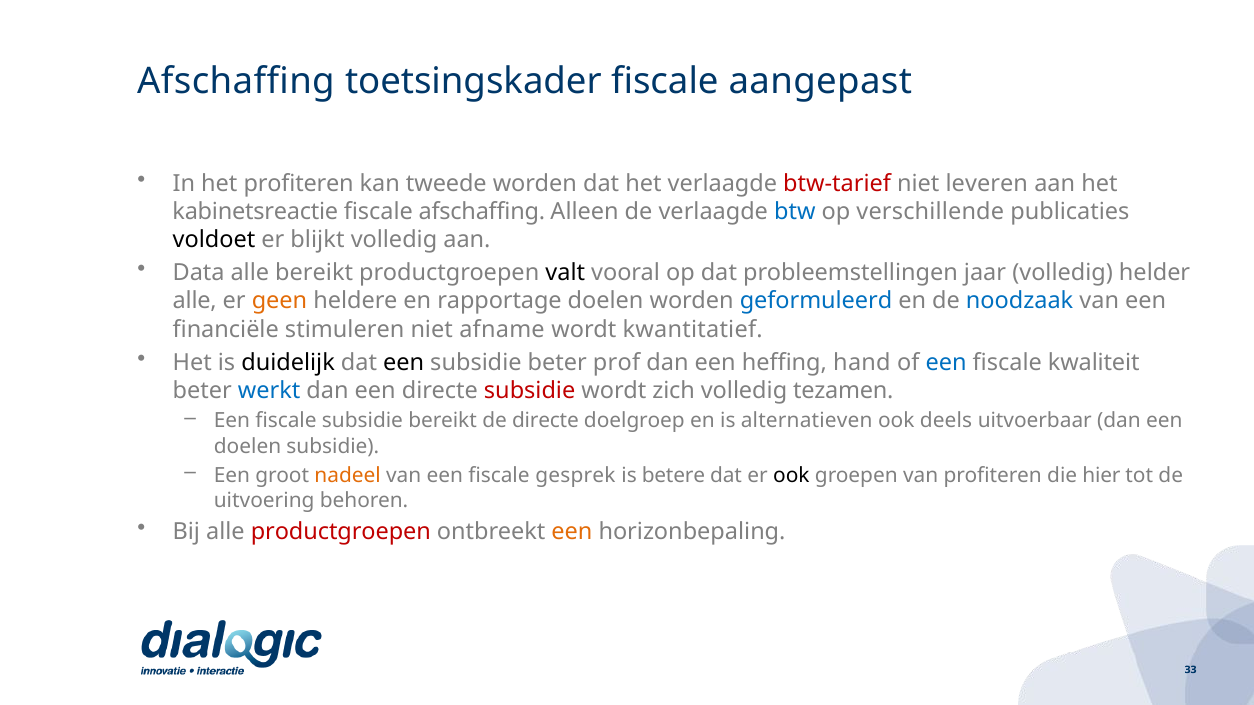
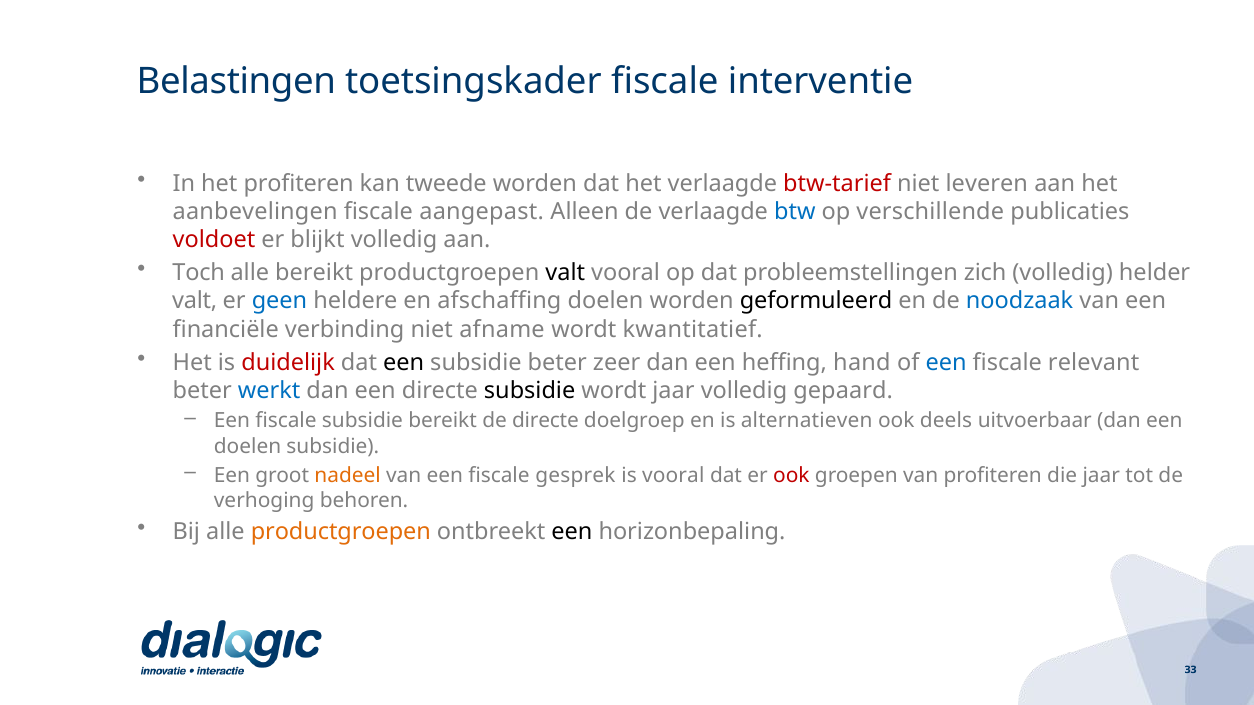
Afschaffing at (236, 81): Afschaffing -> Belastingen
aangepast: aangepast -> interventie
kabinetsreactie: kabinetsreactie -> aanbevelingen
fiscale afschaffing: afschaffing -> aangepast
voldoet colour: black -> red
Data: Data -> Toch
jaar: jaar -> zich
alle at (195, 301): alle -> valt
geen colour: orange -> blue
rapportage: rapportage -> afschaffing
geformuleerd colour: blue -> black
stimuleren: stimuleren -> verbinding
duidelijk colour: black -> red
prof: prof -> zeer
kwaliteit: kwaliteit -> relevant
subsidie at (530, 391) colour: red -> black
wordt zich: zich -> jaar
tezamen: tezamen -> gepaard
is betere: betere -> vooral
ook at (791, 476) colour: black -> red
die hier: hier -> jaar
uitvoering: uitvoering -> verhoging
productgroepen at (341, 532) colour: red -> orange
een at (572, 532) colour: orange -> black
